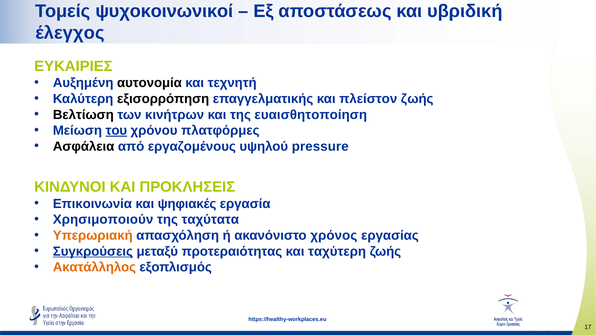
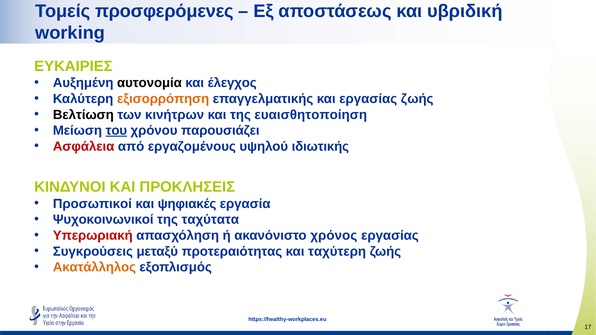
ψυχοκοινωνικοί: ψυχοκοινωνικοί -> προσφερόμενες
έλεγχος: έλεγχος -> working
τεχνητή: τεχνητή -> έλεγχος
εξισορρόπηση colour: black -> orange
και πλείστον: πλείστον -> εργασίας
πλατφόρμες: πλατφόρμες -> παρουσιάζει
Ασφάλεια colour: black -> red
pressure: pressure -> ιδιωτικής
Επικοινωνία: Επικοινωνία -> Προσωπικοί
Χρησιμοποιούν: Χρησιμοποιούν -> Ψυχοκοινωνικοί
Υπερωριακή colour: orange -> red
Συγκρούσεις underline: present -> none
